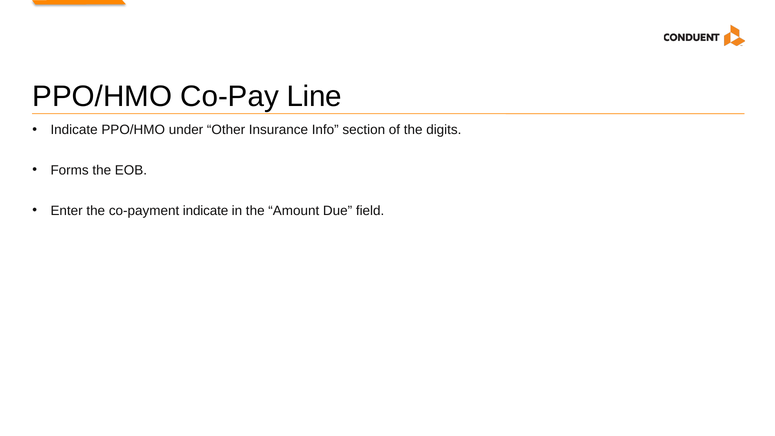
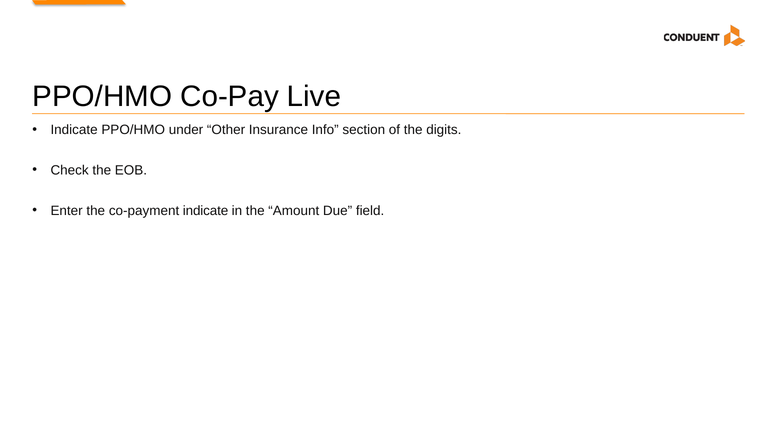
Line: Line -> Live
Forms: Forms -> Check
